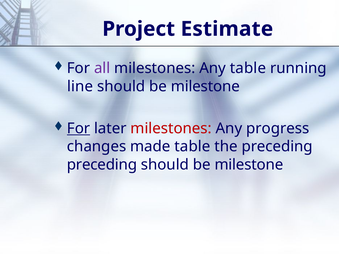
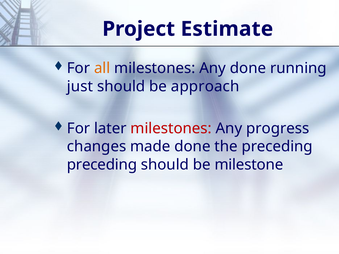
all colour: purple -> orange
Any table: table -> done
line: line -> just
milestone at (205, 86): milestone -> approach
For at (79, 129) underline: present -> none
made table: table -> done
